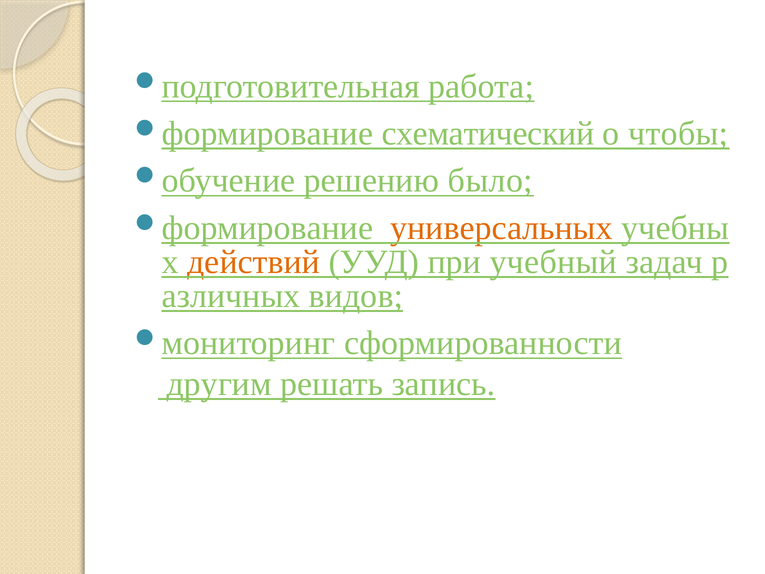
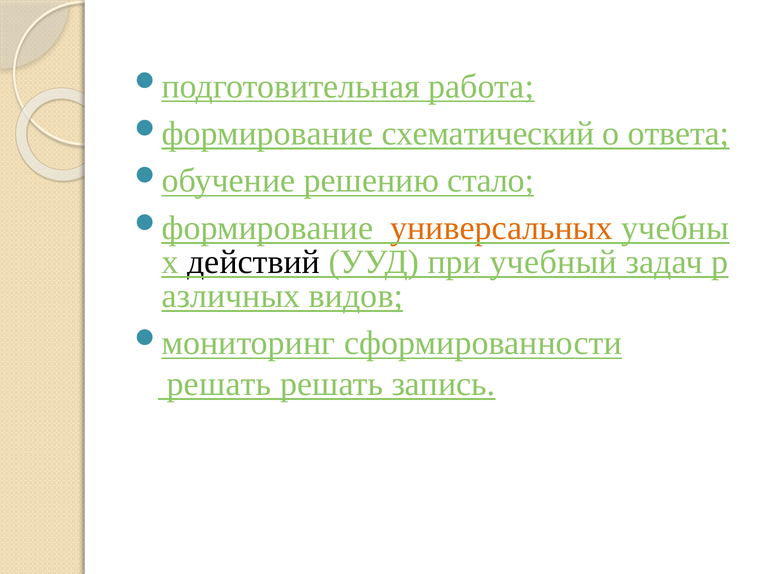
чтобы: чтобы -> ответа
было: было -> стало
действий colour: orange -> black
другим at (219, 384): другим -> решать
